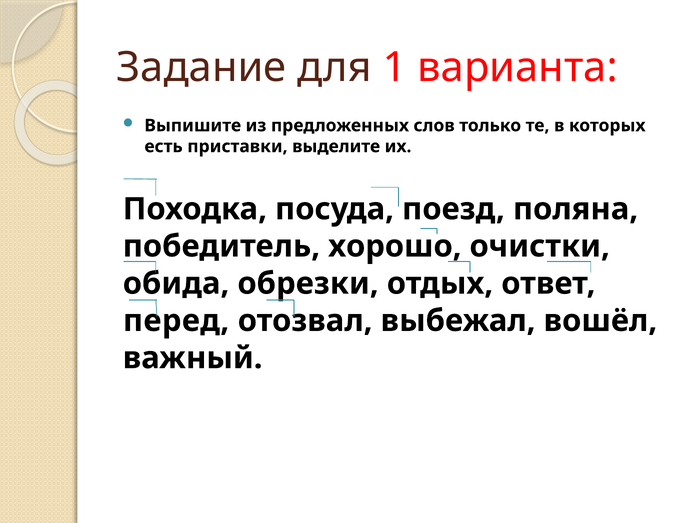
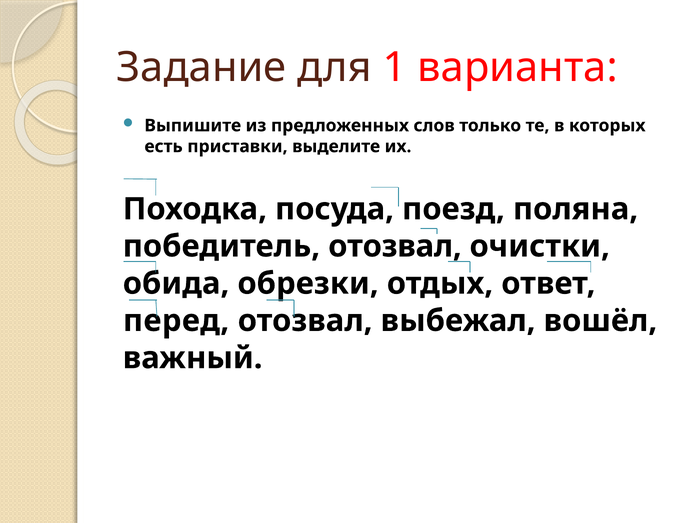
победитель хорошо: хорошо -> отозвал
